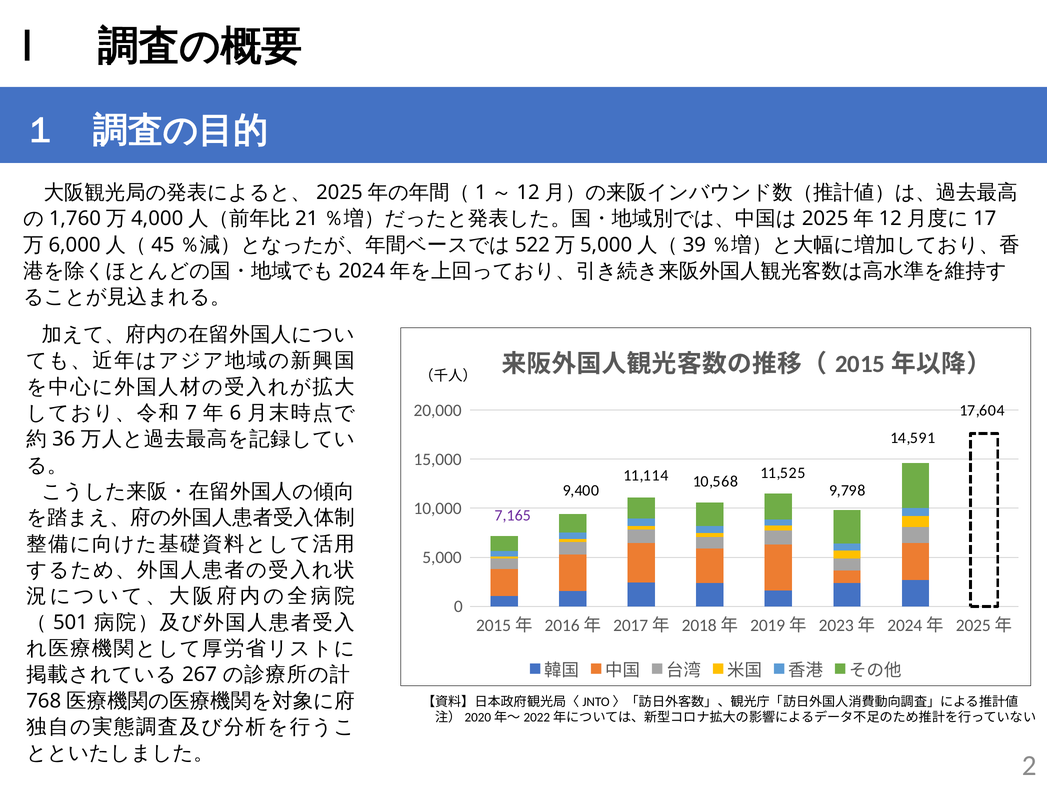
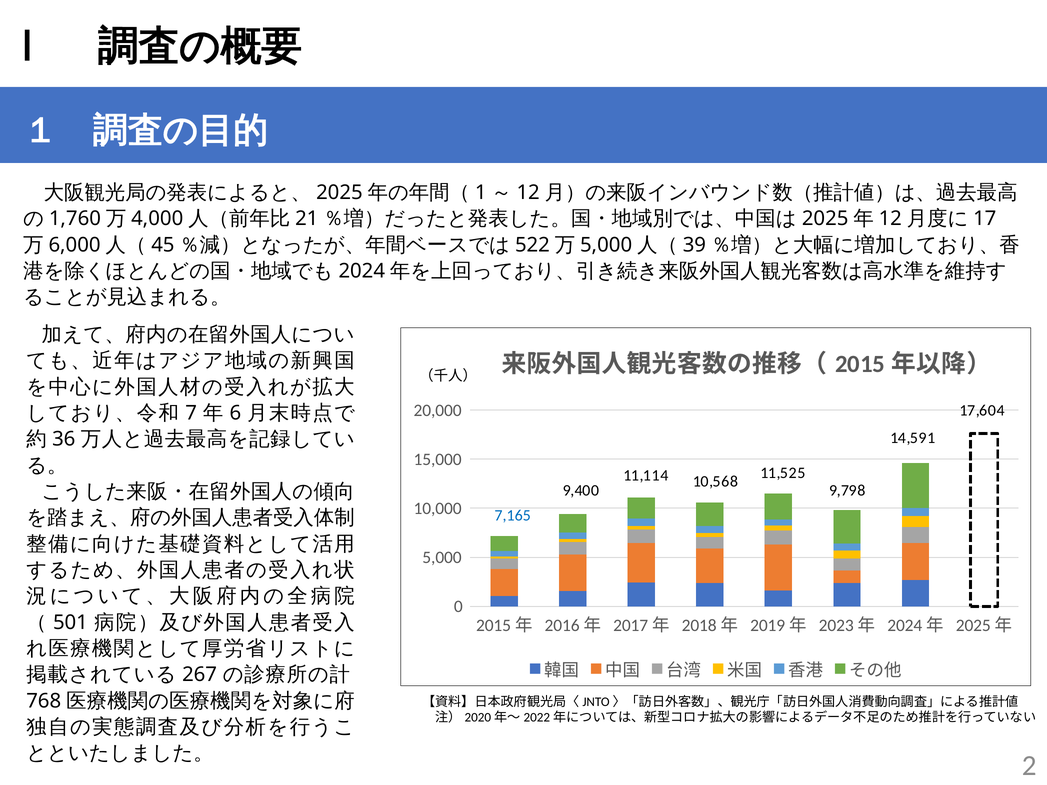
7,165 colour: purple -> blue
